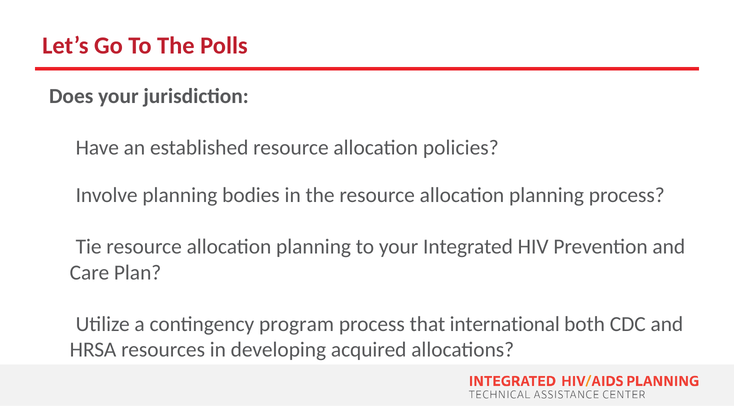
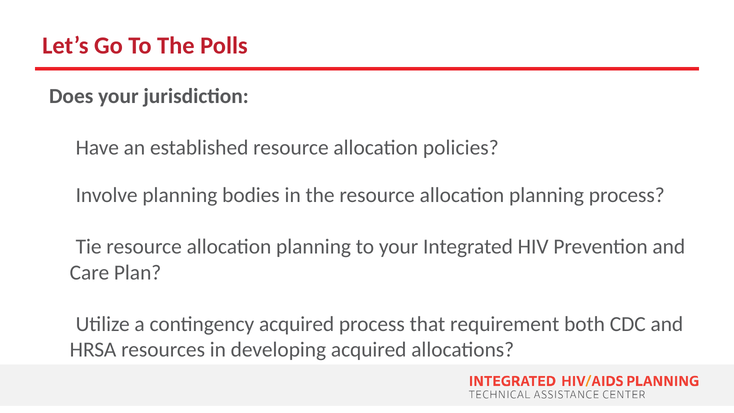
contingency program: program -> acquired
international: international -> requirement
